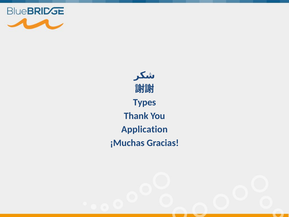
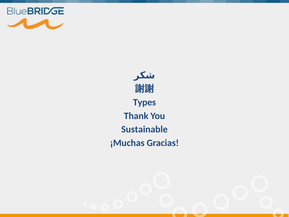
Application: Application -> Sustainable
